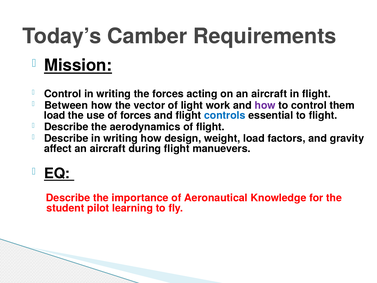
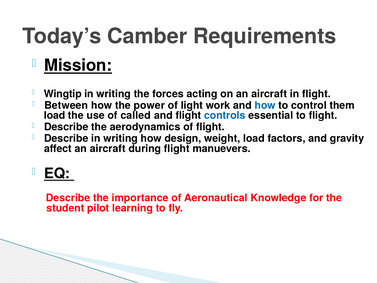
Control at (63, 94): Control -> Wingtip
vector: vector -> power
how at (265, 105) colour: purple -> blue
of forces: forces -> called
